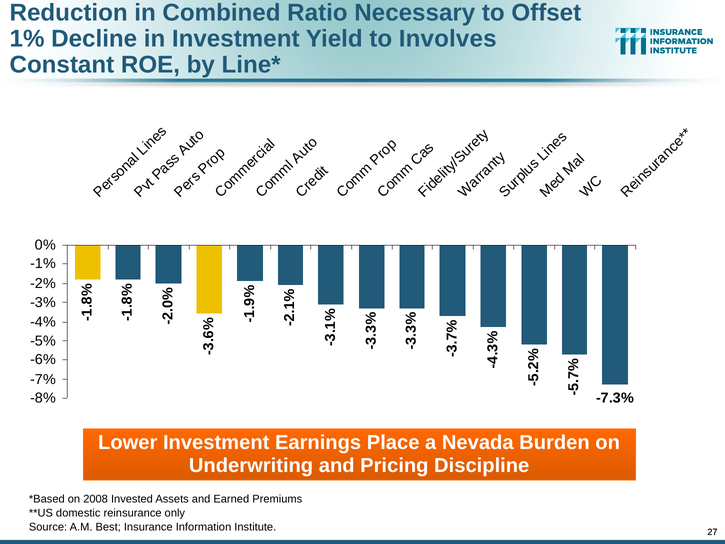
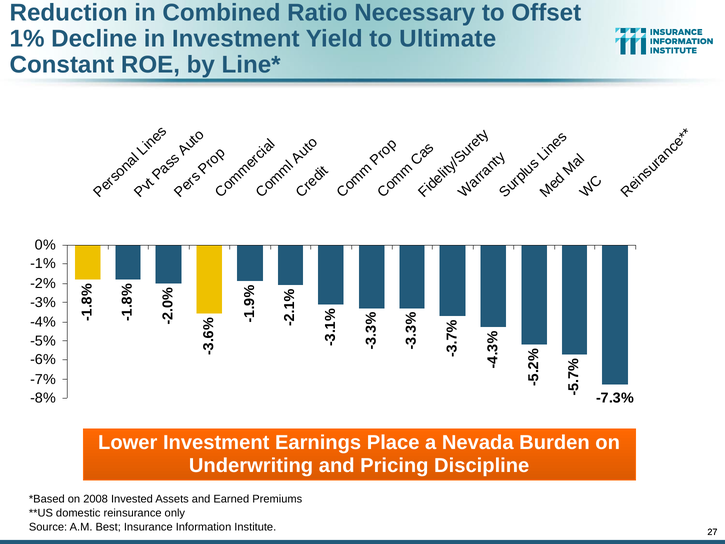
Involves: Involves -> Ultimate
